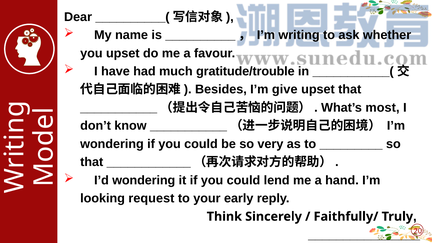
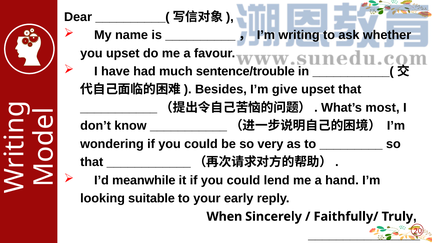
gratitude/trouble: gratitude/trouble -> sentence/trouble
I’d wondering: wondering -> meanwhile
request: request -> suitable
Think: Think -> When
